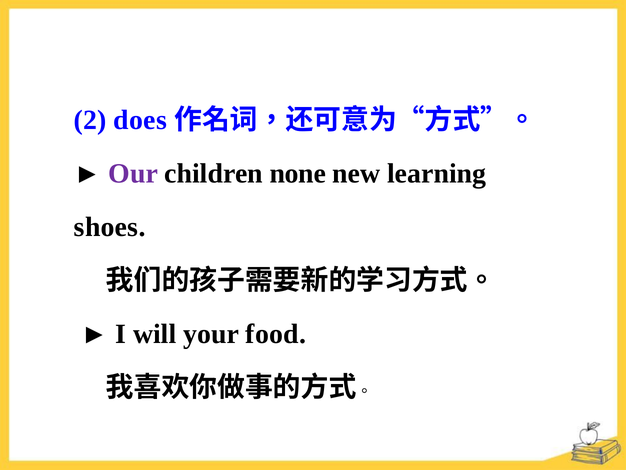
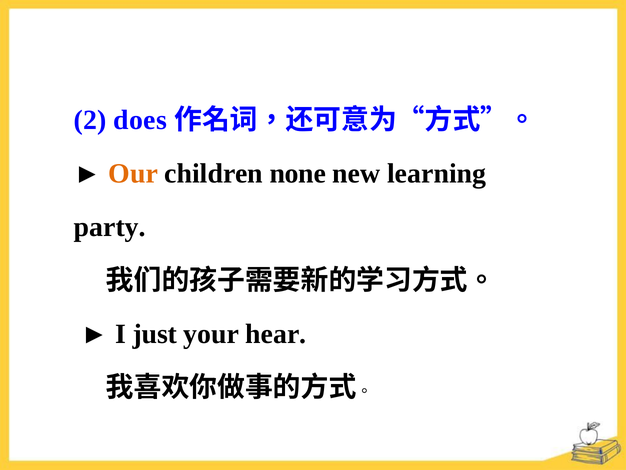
Our colour: purple -> orange
shoes: shoes -> party
will: will -> just
food: food -> hear
